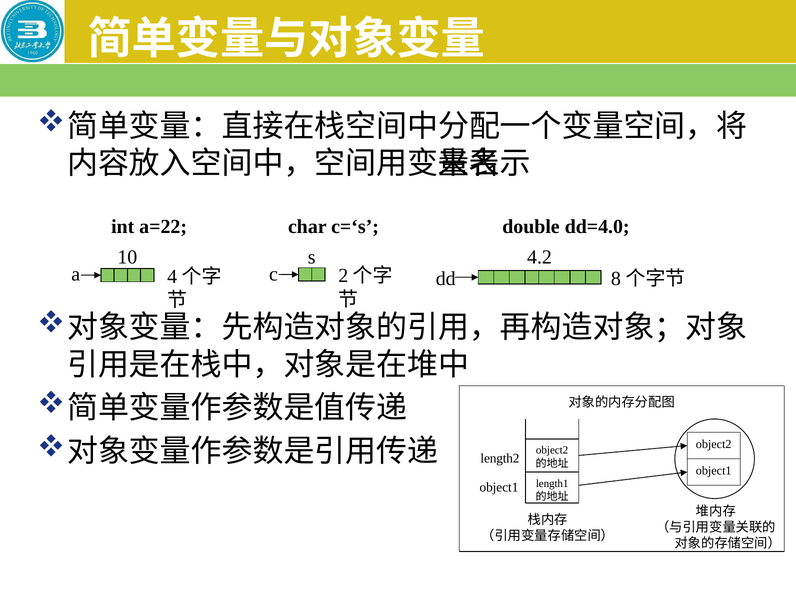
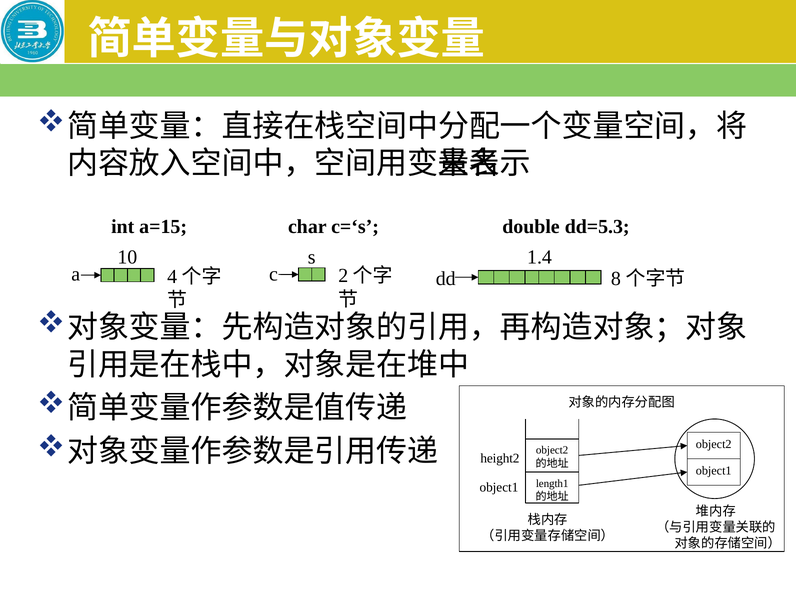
a=22: a=22 -> a=15
dd=4.0: dd=4.0 -> dd=5.3
4.2: 4.2 -> 1.4
length2: length2 -> height2
